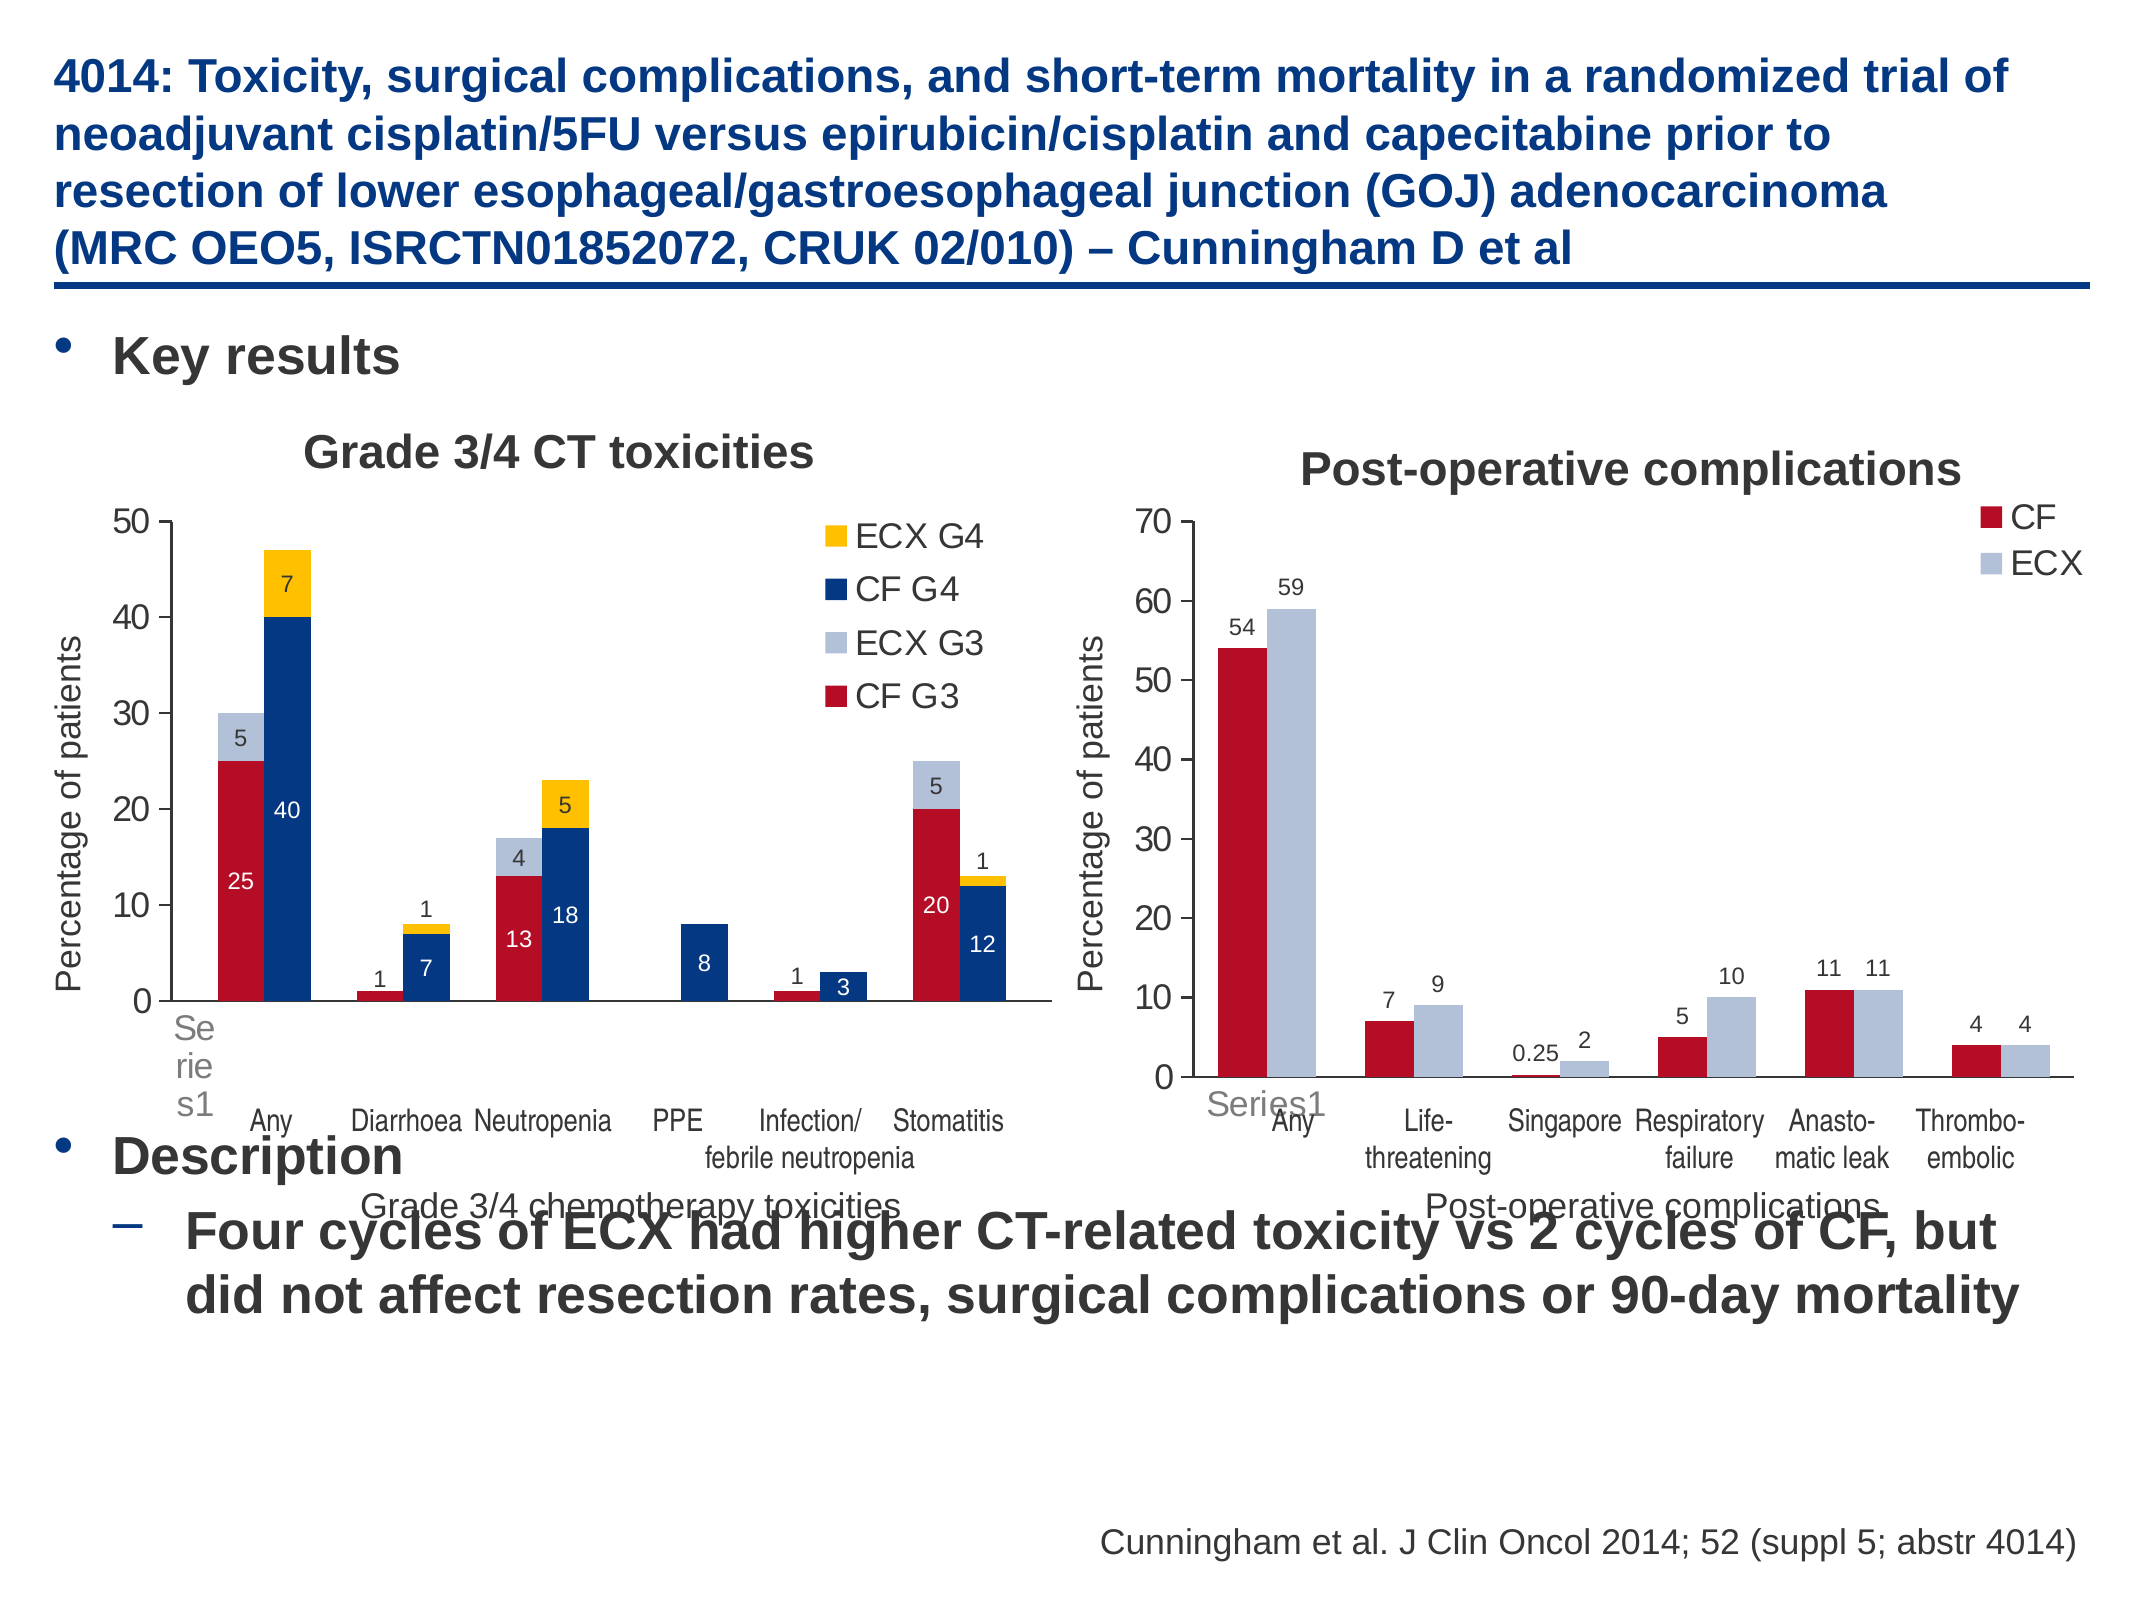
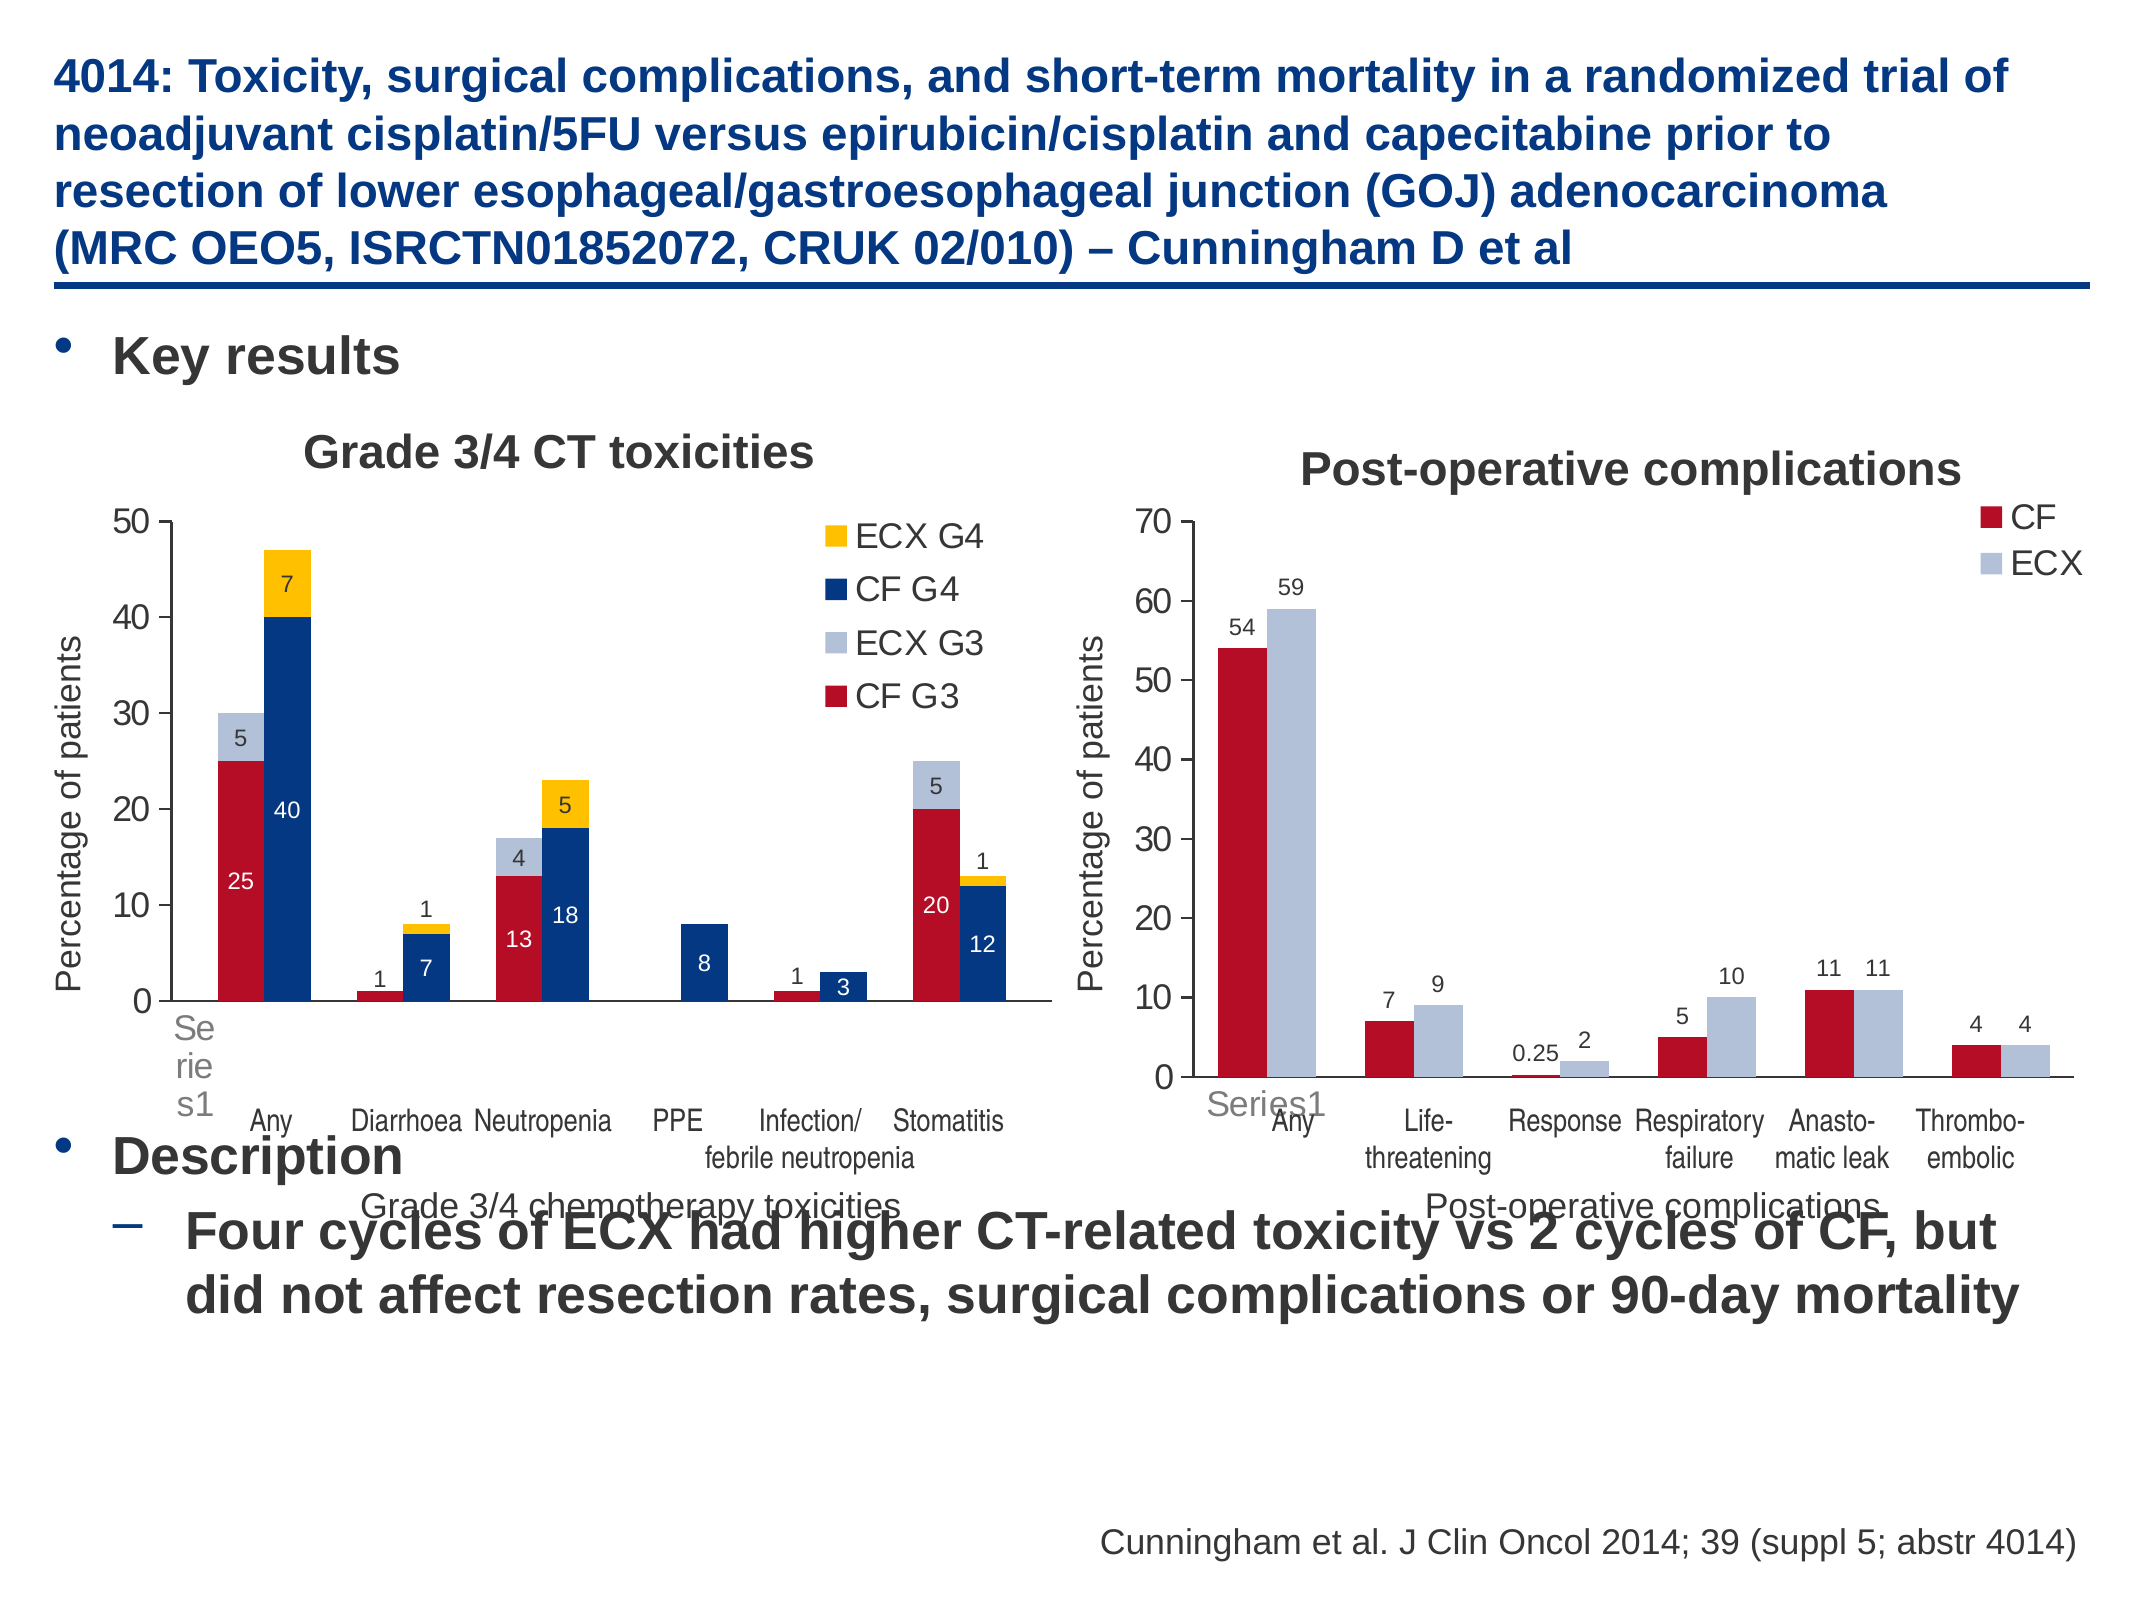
Singapore: Singapore -> Response
52: 52 -> 39
